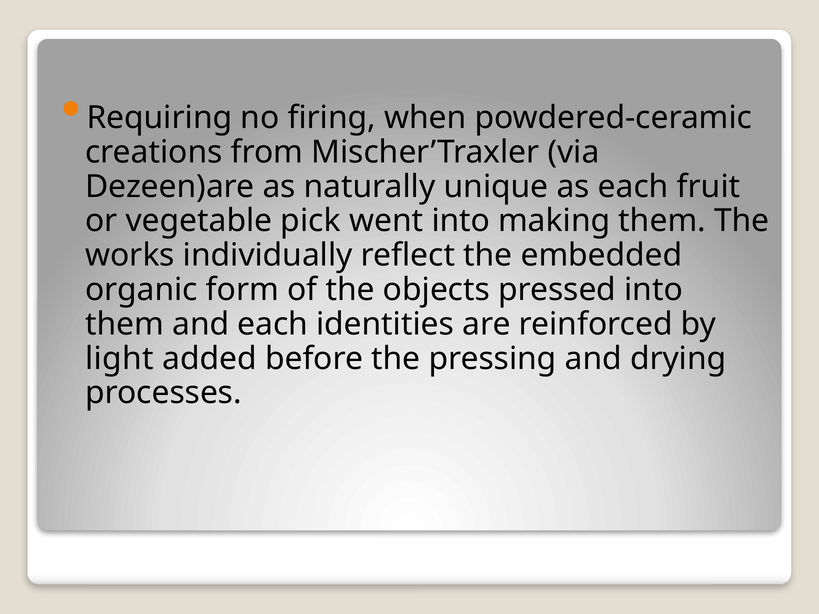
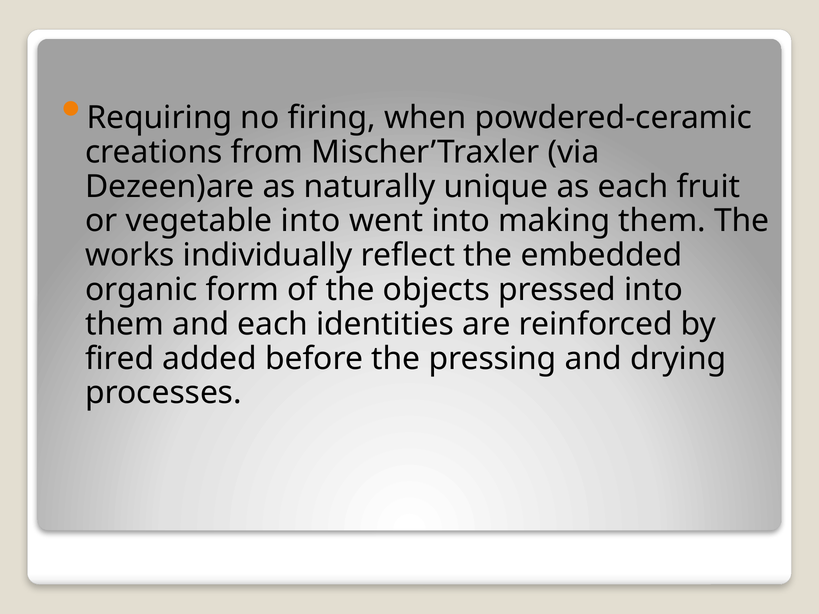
vegetable pick: pick -> into
light: light -> fired
